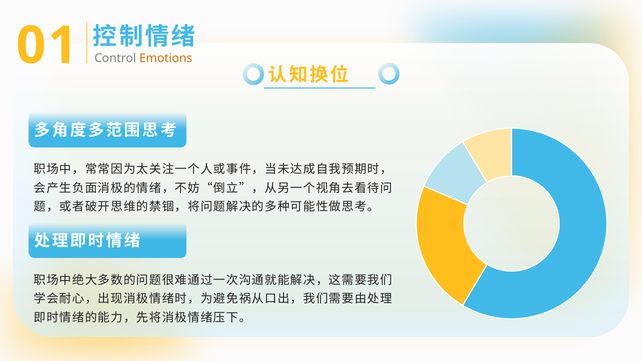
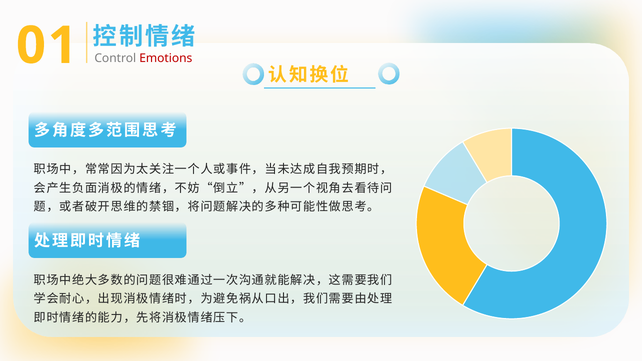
Emotions colour: orange -> red
